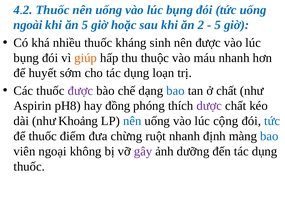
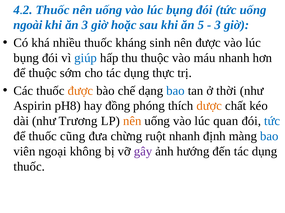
ăn 5: 5 -> 3
2: 2 -> 5
5 at (218, 25): 5 -> 3
giúp colour: orange -> blue
để huyết: huyết -> thuộc
loạn: loạn -> thực
được at (80, 91) colour: purple -> orange
ở chất: chất -> thời
dược colour: purple -> orange
Khoảng: Khoảng -> Trương
nên at (132, 121) colour: blue -> orange
cộng: cộng -> quan
điểm: điểm -> cũng
dưỡng: dưỡng -> hướng
